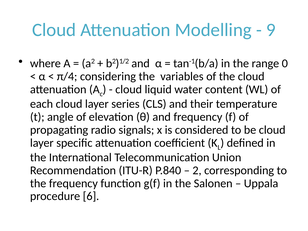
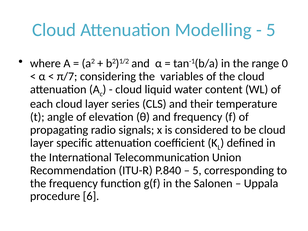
9 at (271, 30): 9 -> 5
π/4: π/4 -> π/7
2 at (197, 170): 2 -> 5
